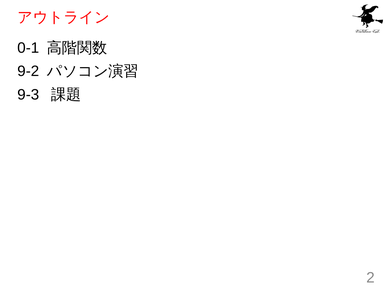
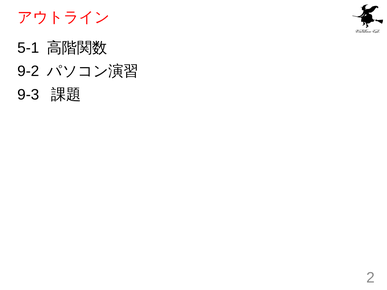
0-1: 0-1 -> 5-1
